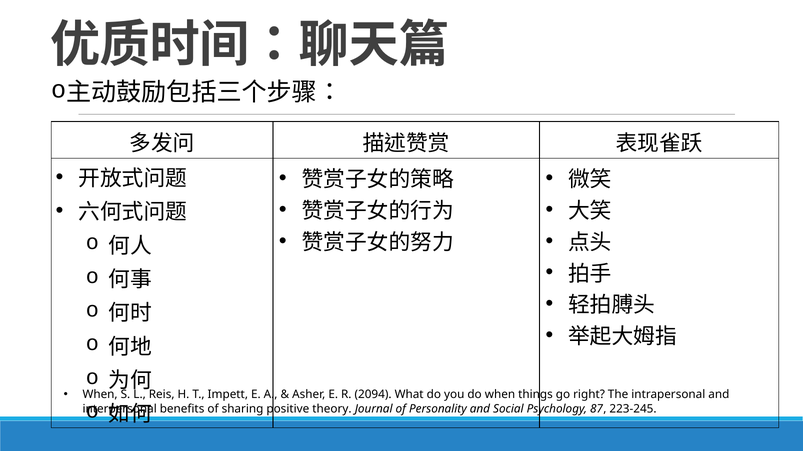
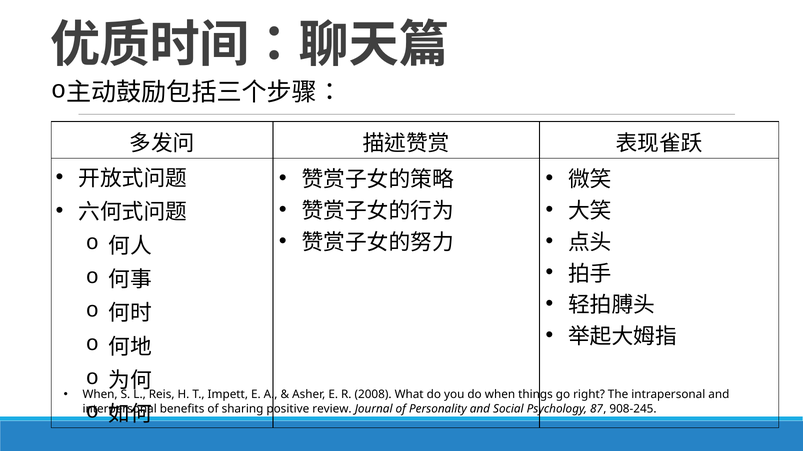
2094: 2094 -> 2008
theory: theory -> review
223-245: 223-245 -> 908-245
